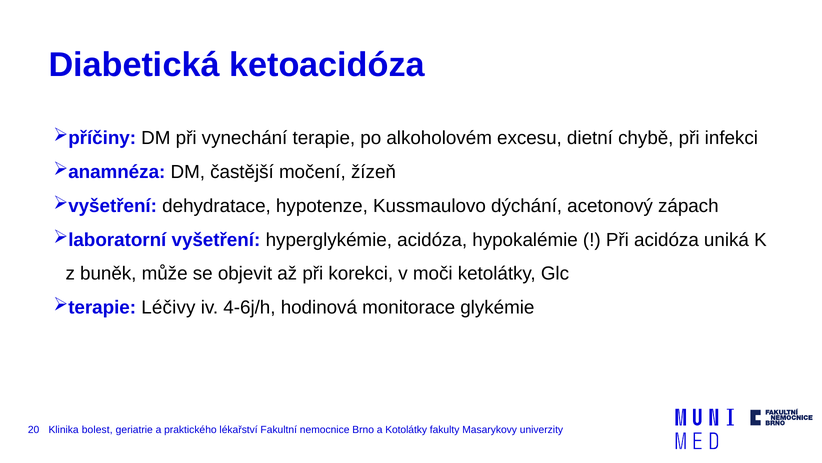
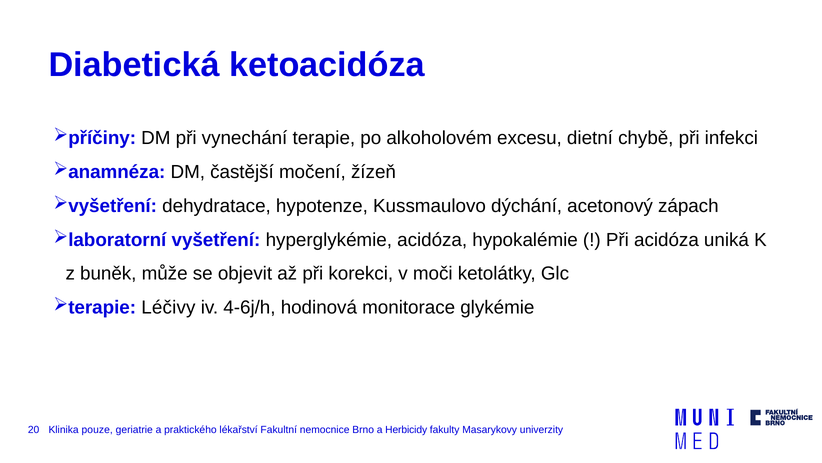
bolest: bolest -> pouze
Kotolátky: Kotolátky -> Herbicidy
